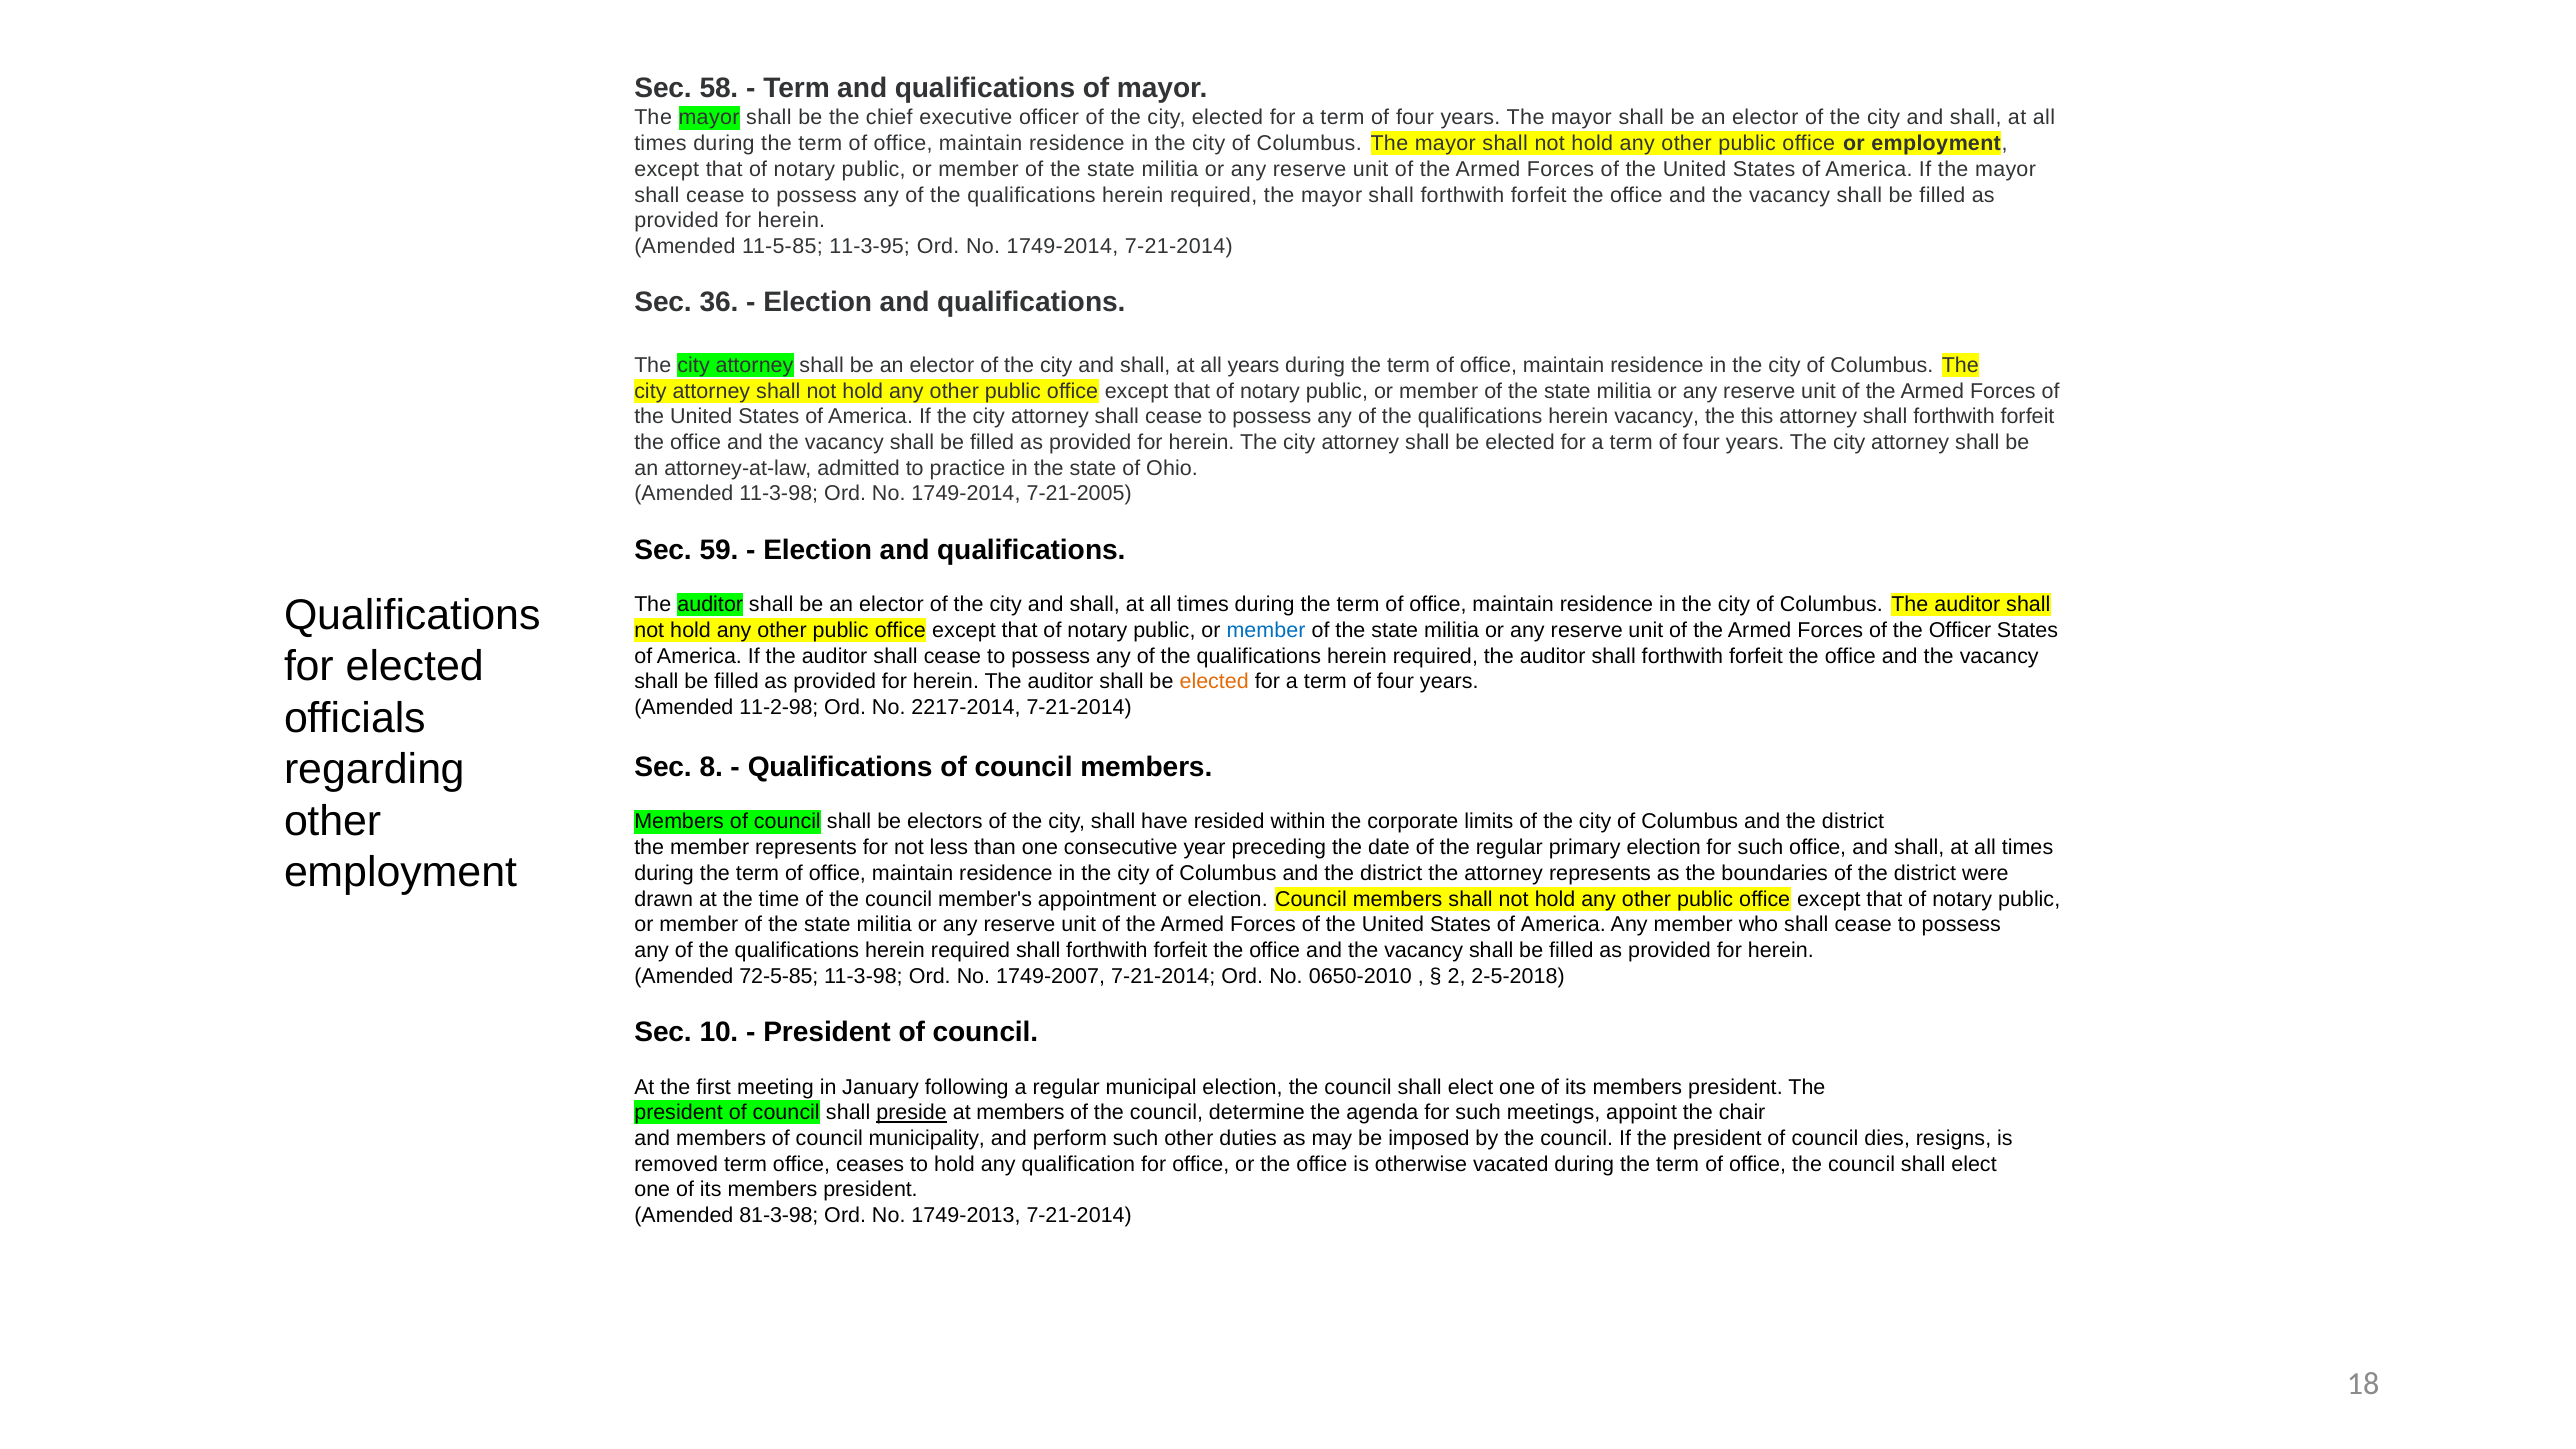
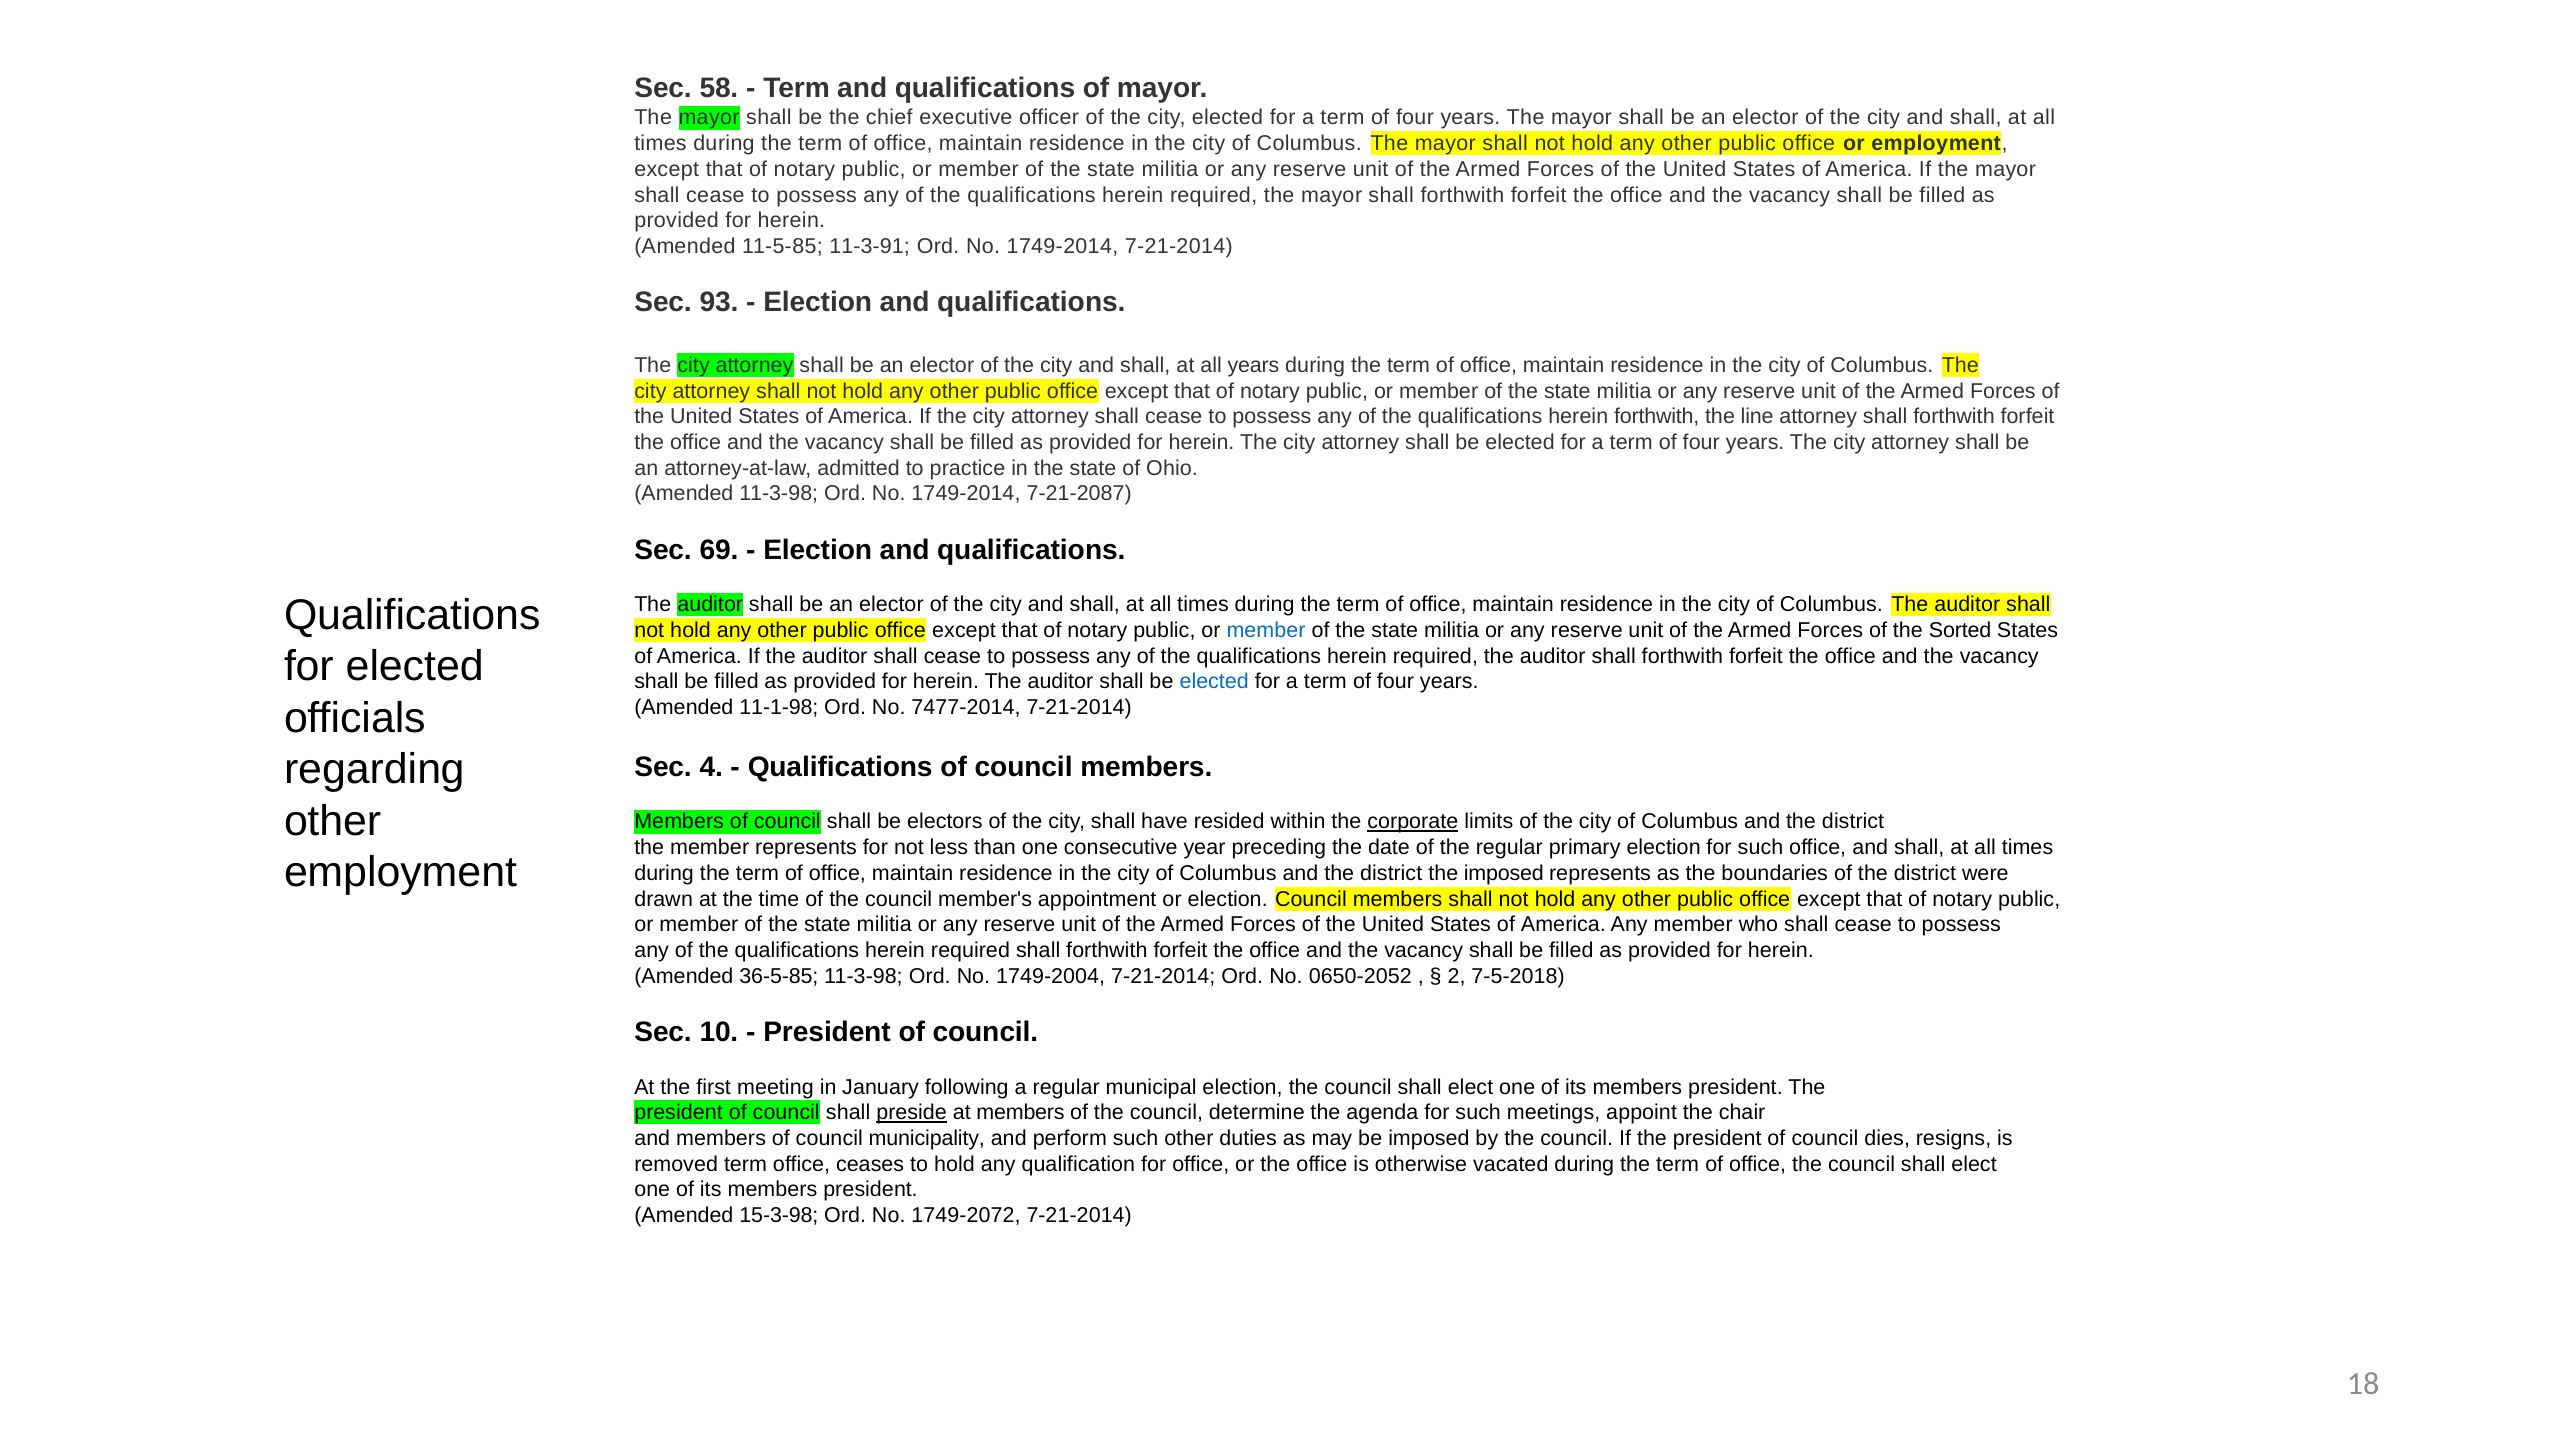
11-3-95: 11-3-95 -> 11-3-91
36: 36 -> 93
herein vacancy: vacancy -> forthwith
this: this -> line
7-21-2005: 7-21-2005 -> 7-21-2087
59: 59 -> 69
the Officer: Officer -> Sorted
elected at (1214, 682) colour: orange -> blue
11-2-98: 11-2-98 -> 11-1-98
2217-2014: 2217-2014 -> 7477-2014
8: 8 -> 4
corporate underline: none -> present
the attorney: attorney -> imposed
72-5-85: 72-5-85 -> 36-5-85
1749-2007: 1749-2007 -> 1749-2004
0650-2010: 0650-2010 -> 0650-2052
2-5-2018: 2-5-2018 -> 7-5-2018
81-3-98: 81-3-98 -> 15-3-98
1749-2013: 1749-2013 -> 1749-2072
